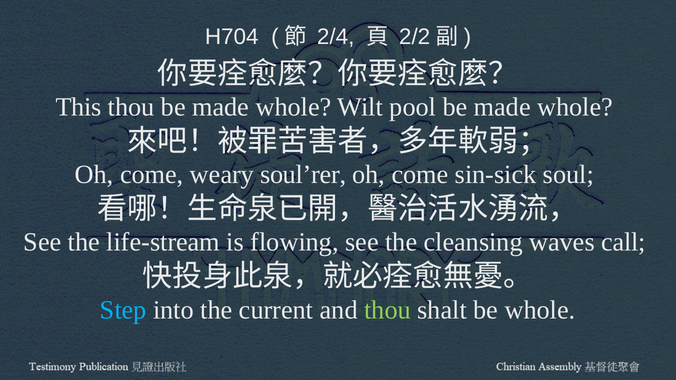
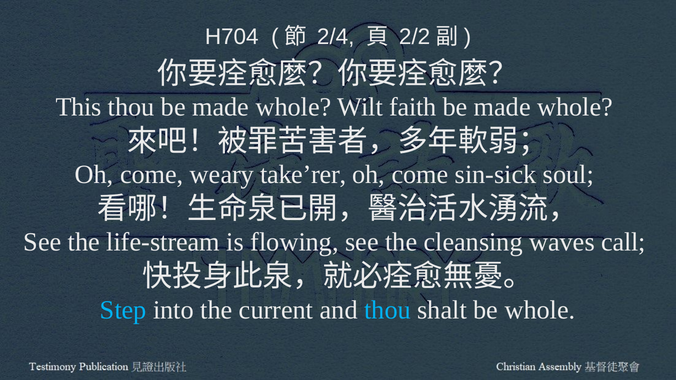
pool: pool -> faith
soul’rer: soul’rer -> take’rer
thou at (387, 310) colour: light green -> light blue
